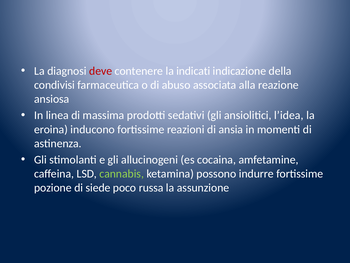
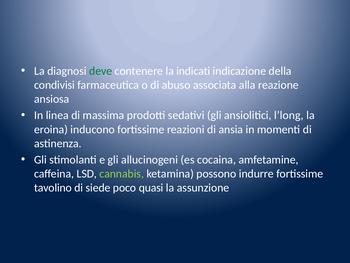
deve colour: red -> green
l’idea: l’idea -> l’long
pozione: pozione -> tavolino
russa: russa -> quasi
